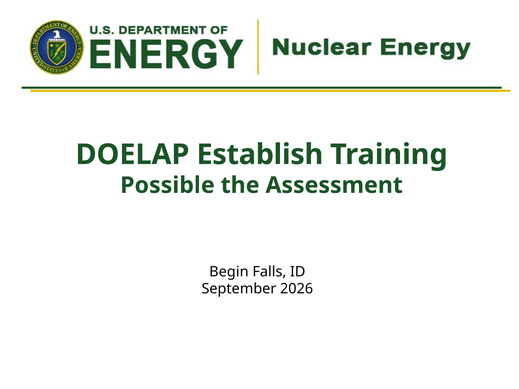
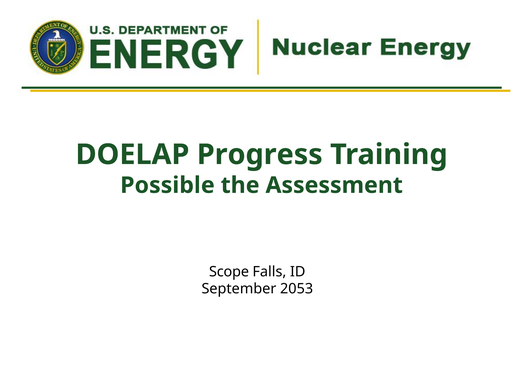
Establish: Establish -> Progress
Begin: Begin -> Scope
2026: 2026 -> 2053
